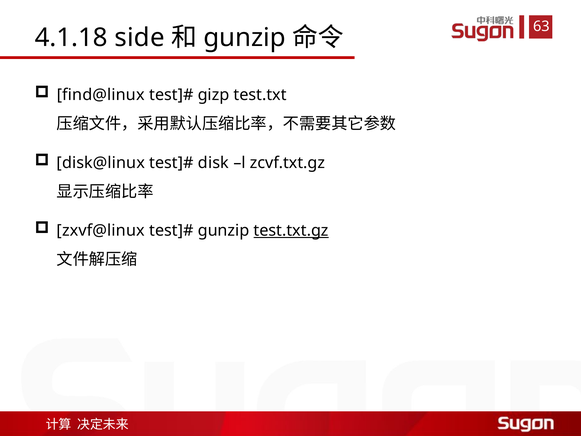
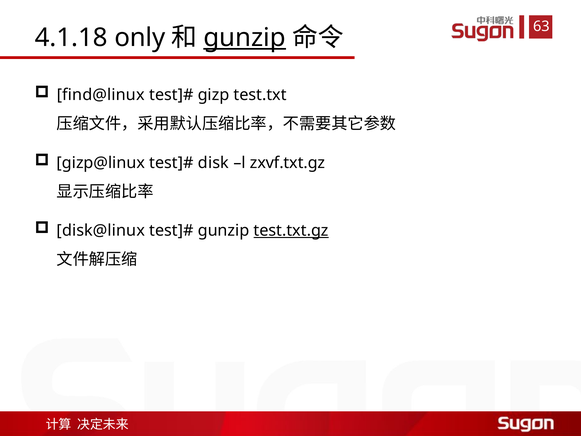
side: side -> only
gunzip at (245, 38) underline: none -> present
disk@linux: disk@linux -> gizp@linux
zcvf.txt.gz: zcvf.txt.gz -> zxvf.txt.gz
zxvf@linux: zxvf@linux -> disk@linux
